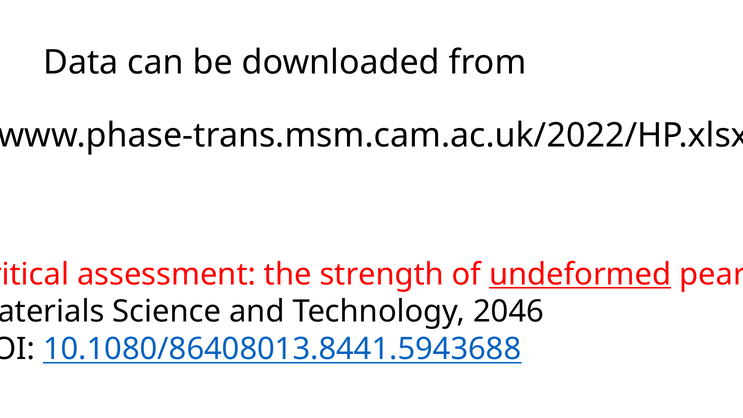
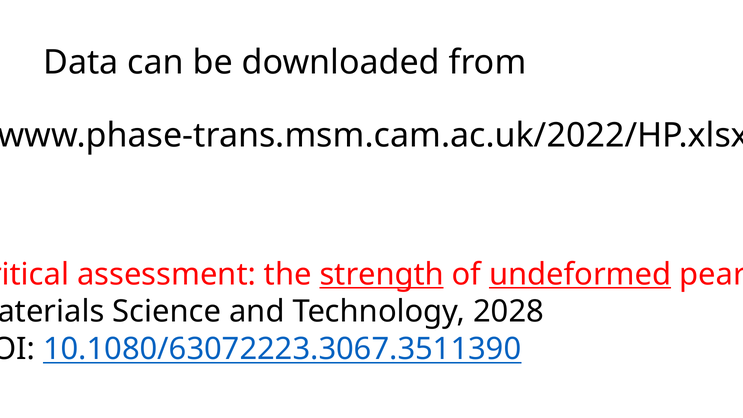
strength underline: none -> present
2046: 2046 -> 2028
10.1080/86408013.8441.5943688: 10.1080/86408013.8441.5943688 -> 10.1080/63072223.3067.3511390
